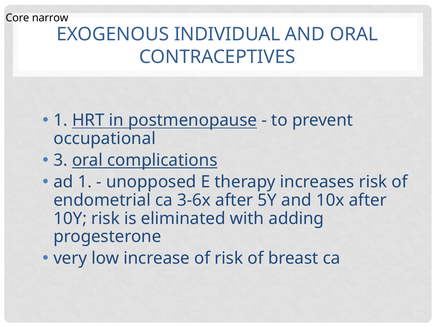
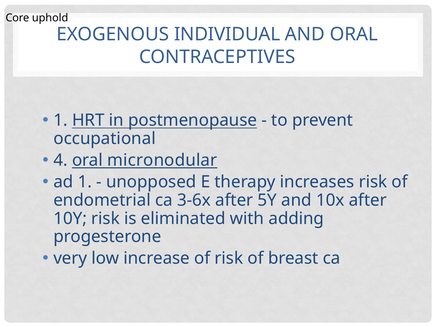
narrow: narrow -> uphold
3: 3 -> 4
complications: complications -> micronodular
